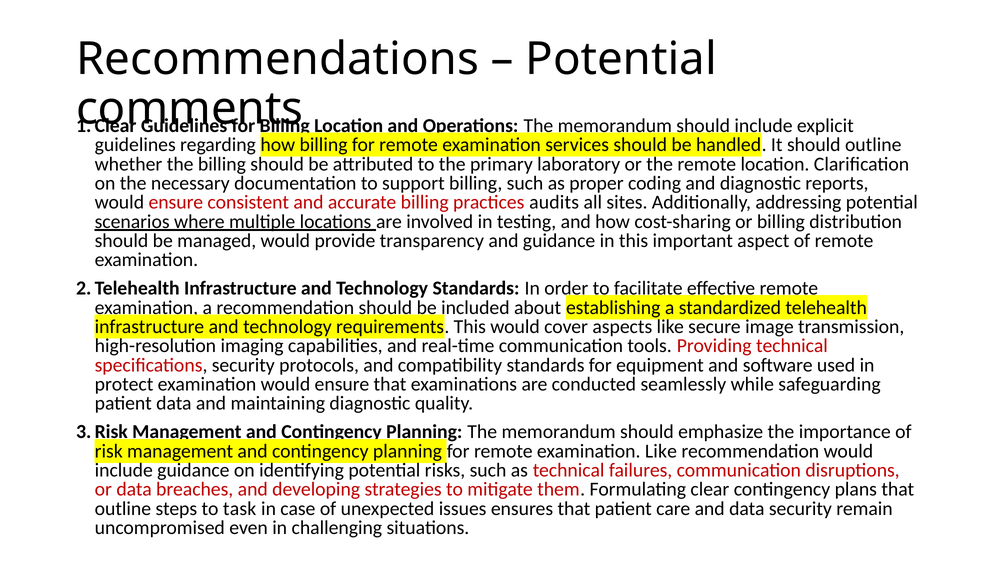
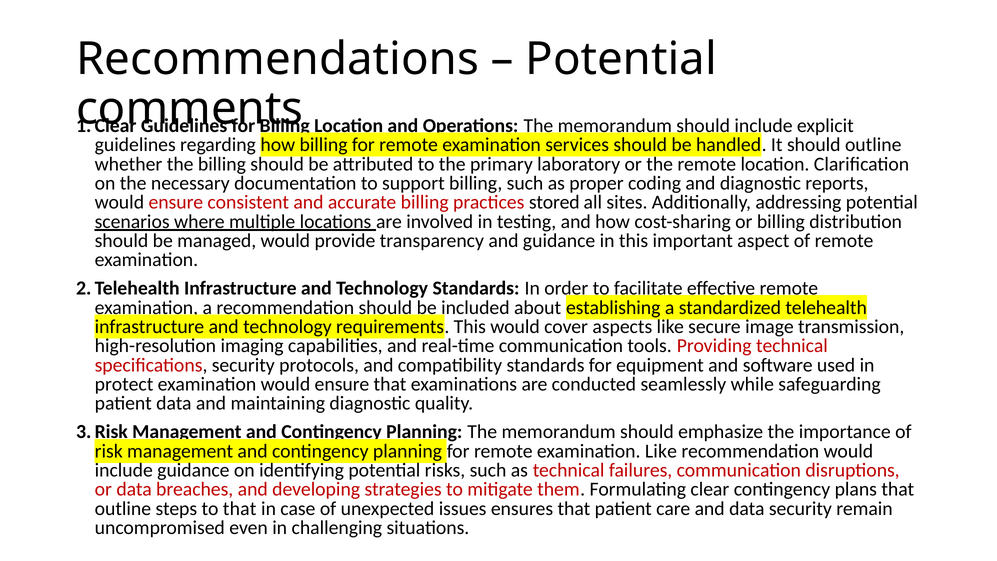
audits: audits -> stored
to task: task -> that
